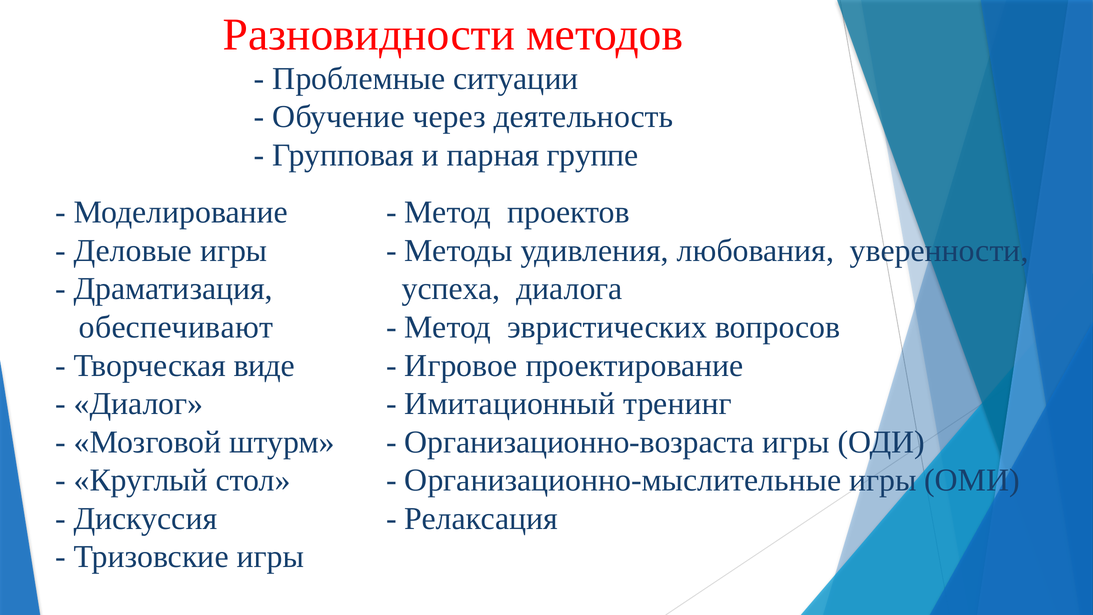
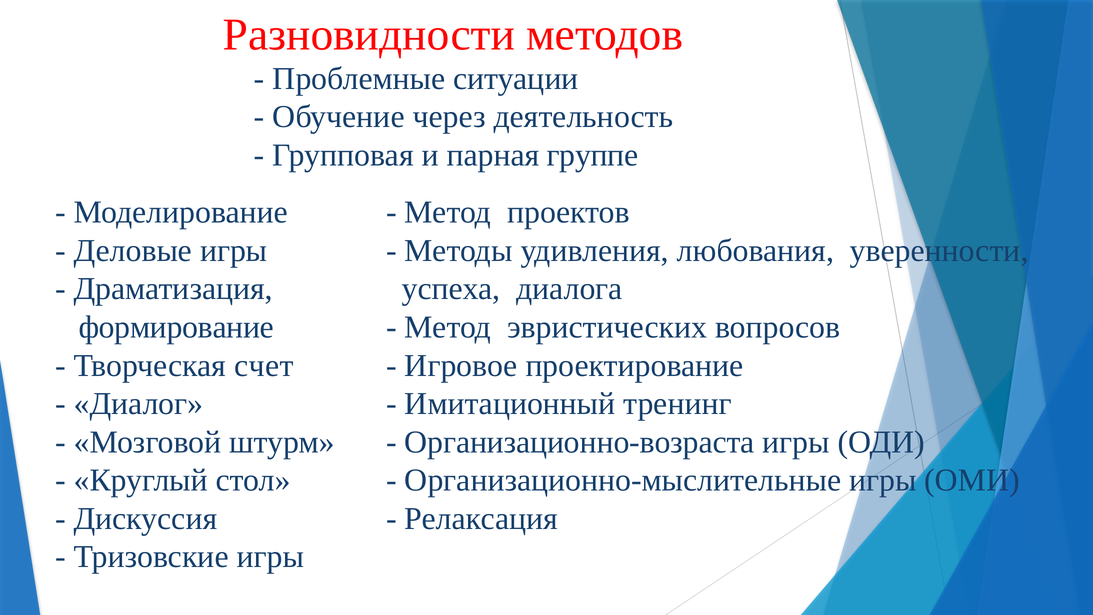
обеспечивают: обеспечивают -> формирование
виде: виде -> счет
